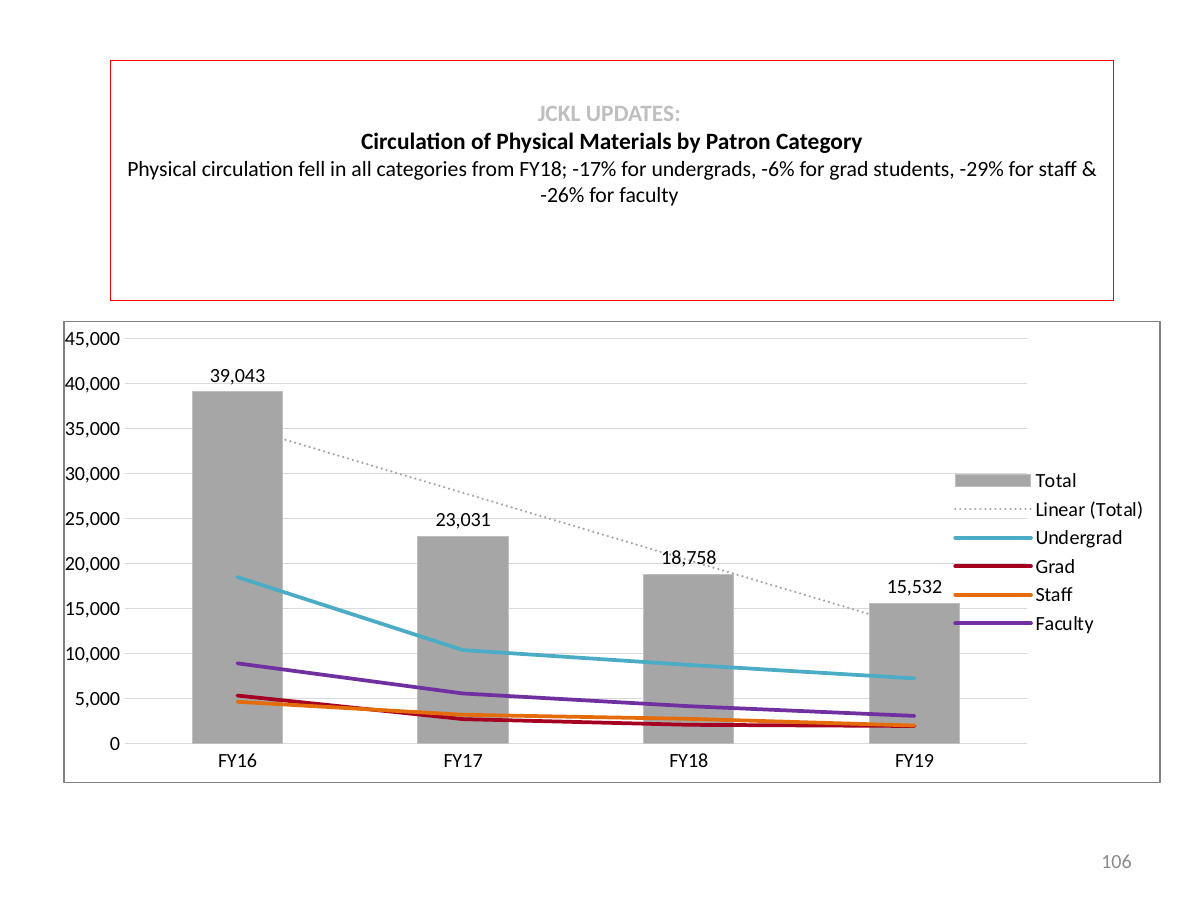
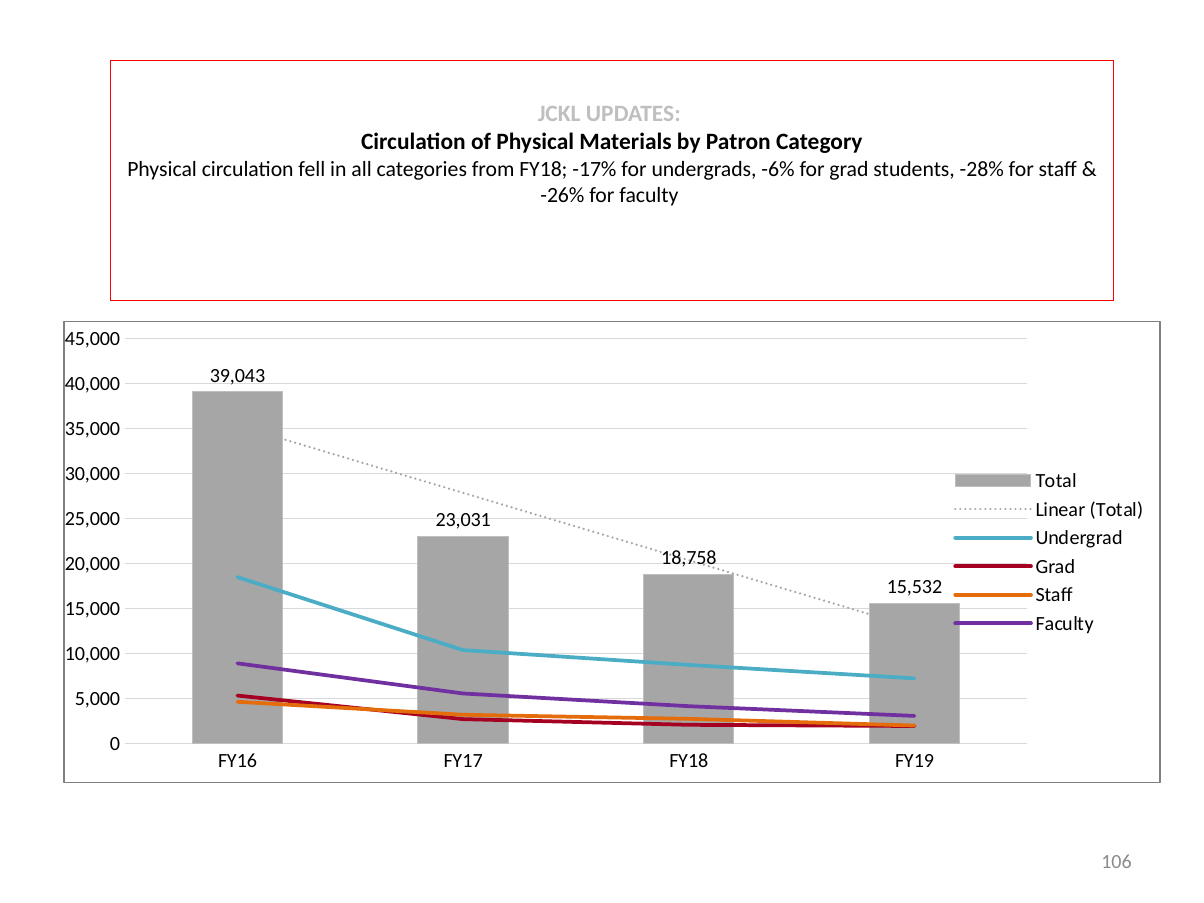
-29%: -29% -> -28%
